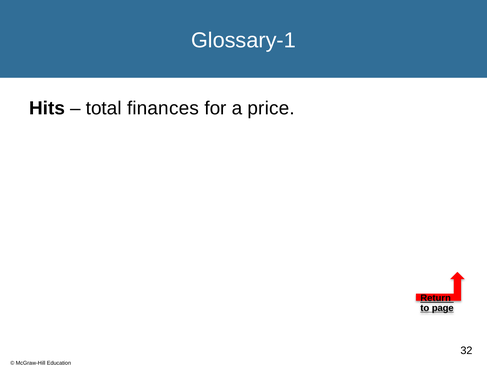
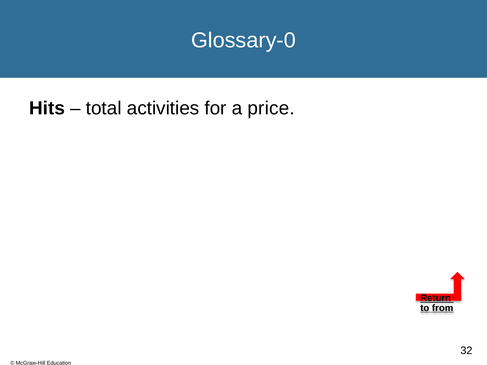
Glossary-1: Glossary-1 -> Glossary-0
finances: finances -> activities
page: page -> from
